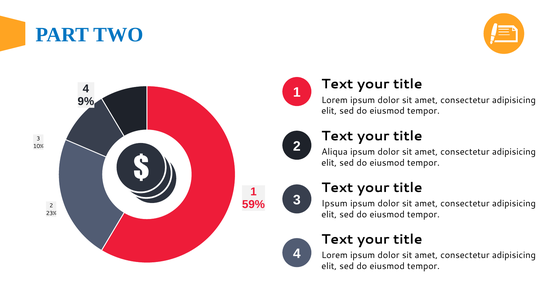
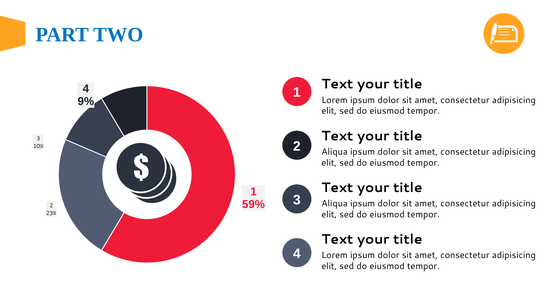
Ipsum at (334, 203): Ipsum -> Aliqua
